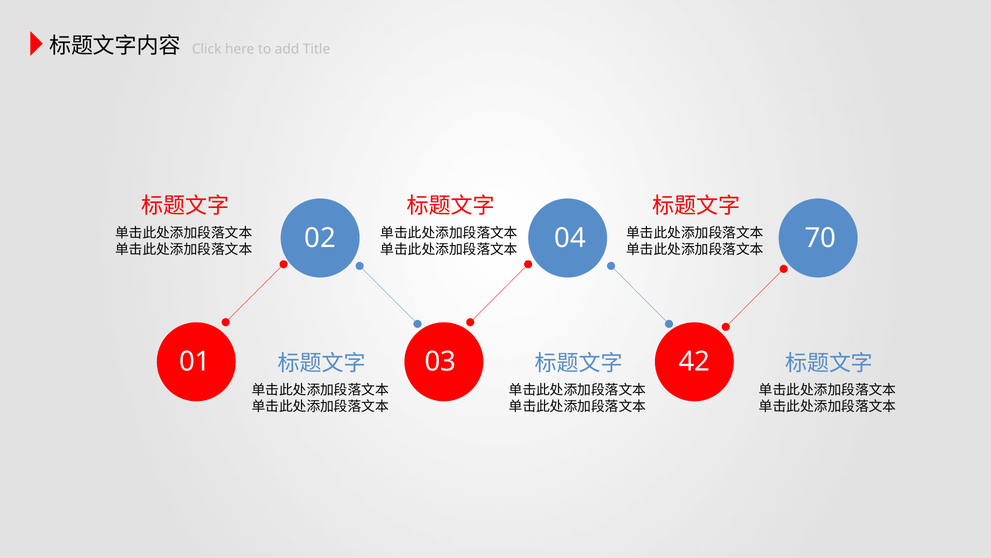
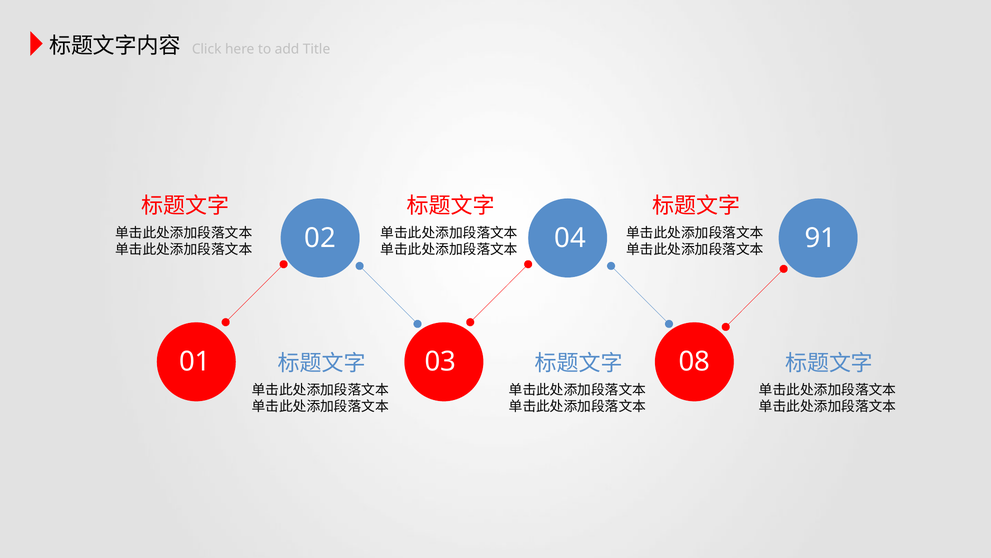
70: 70 -> 91
42: 42 -> 08
